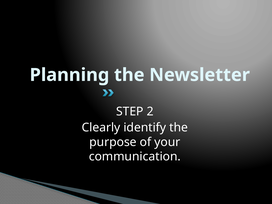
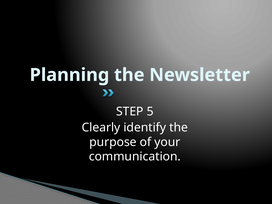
2: 2 -> 5
